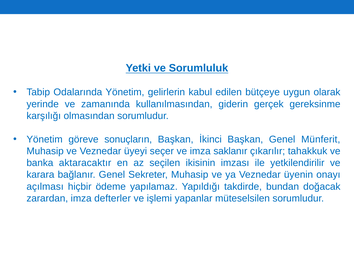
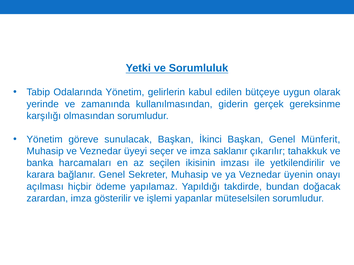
sonuçların: sonuçların -> sunulacak
aktaracaktır: aktaracaktır -> harcamaları
defterler: defterler -> gösterilir
